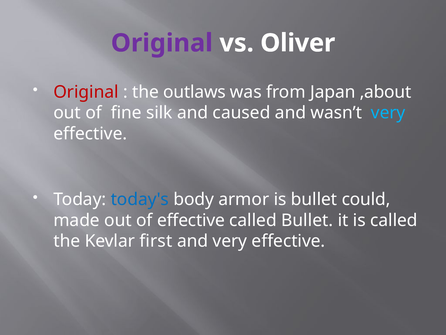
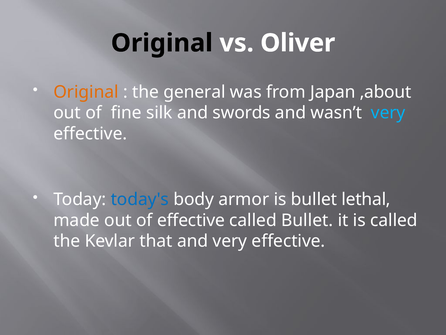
Original at (162, 43) colour: purple -> black
Original at (86, 92) colour: red -> orange
outlaws: outlaws -> general
caused: caused -> swords
could: could -> lethal
first: first -> that
